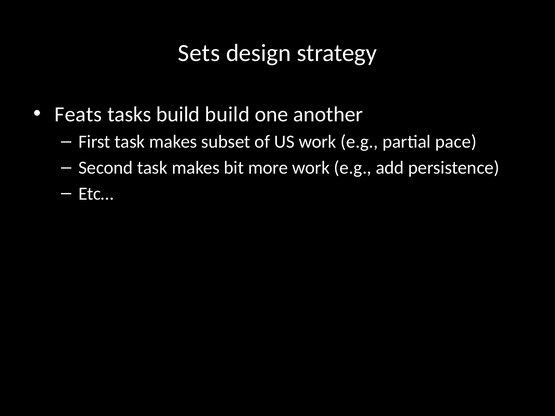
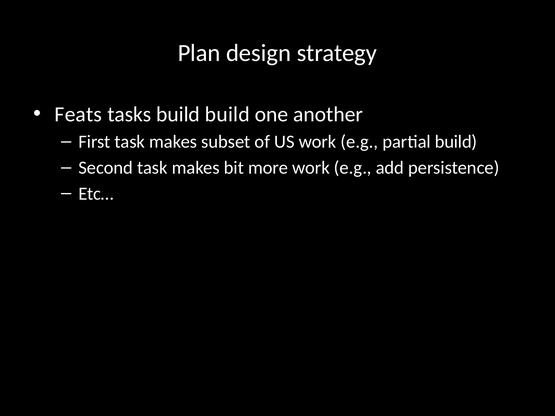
Sets: Sets -> Plan
partial pace: pace -> build
